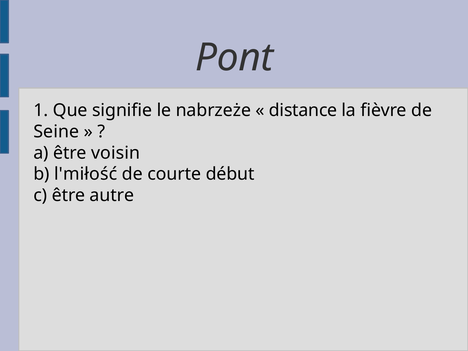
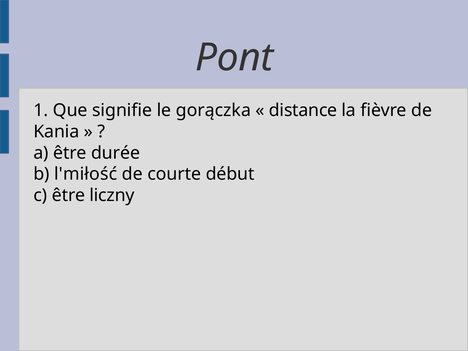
nabrzeże: nabrzeże -> gorączka
Seine: Seine -> Kania
voisin: voisin -> durée
autre: autre -> liczny
